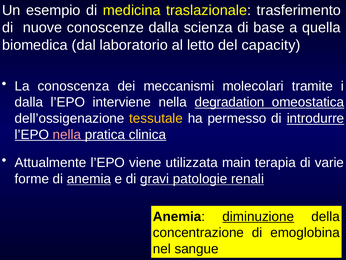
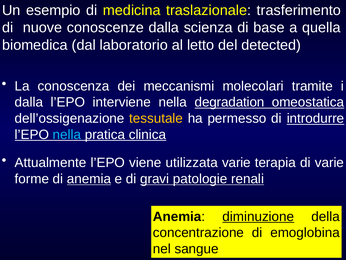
capacity: capacity -> detected
nella at (67, 134) colour: pink -> light blue
utilizzata main: main -> varie
